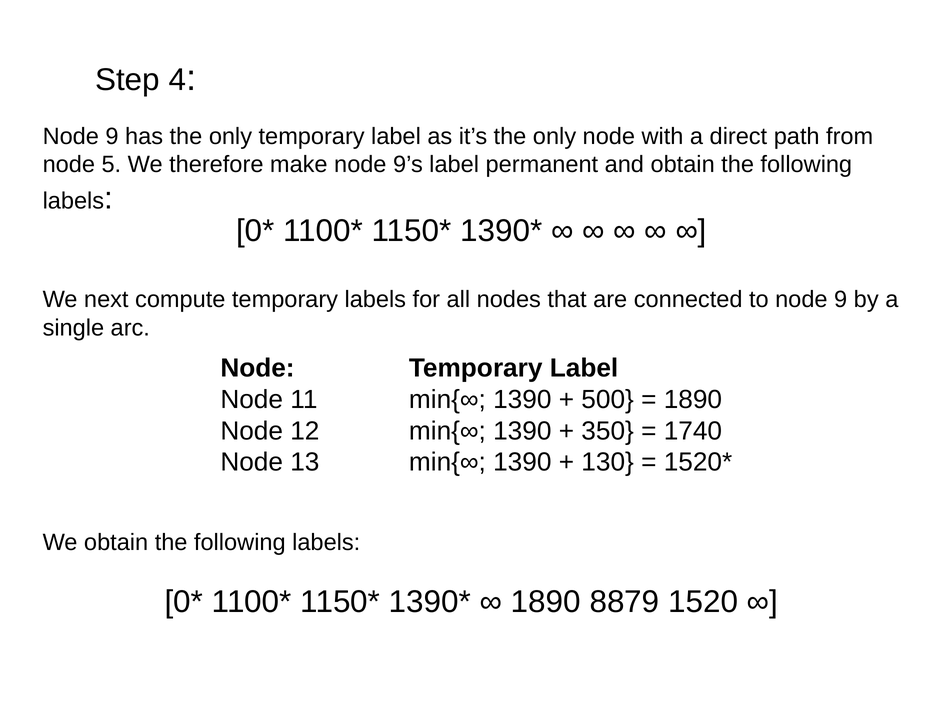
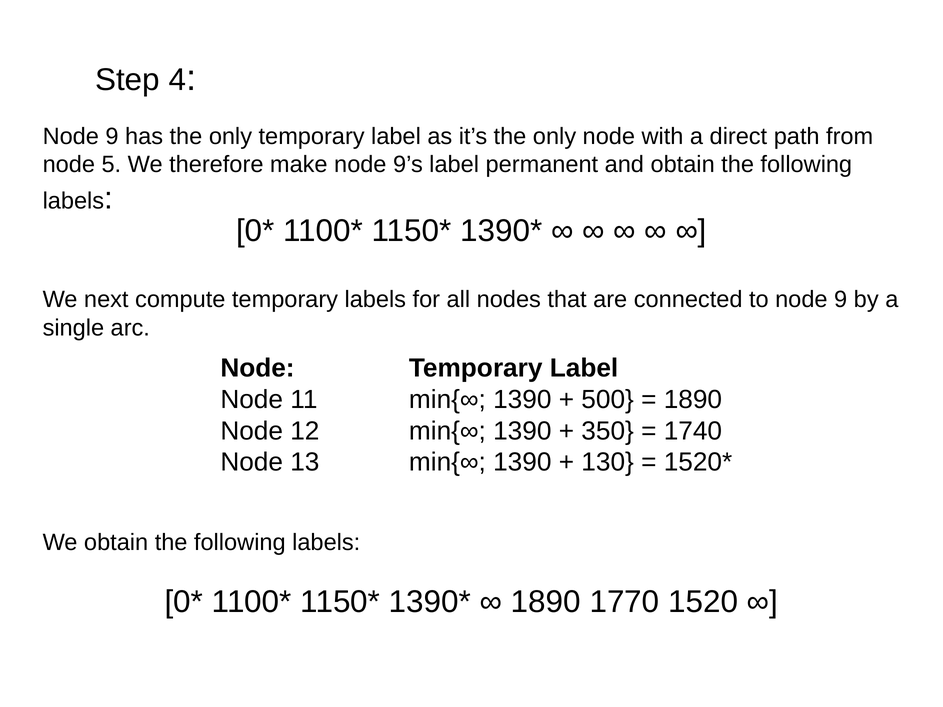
8879: 8879 -> 1770
